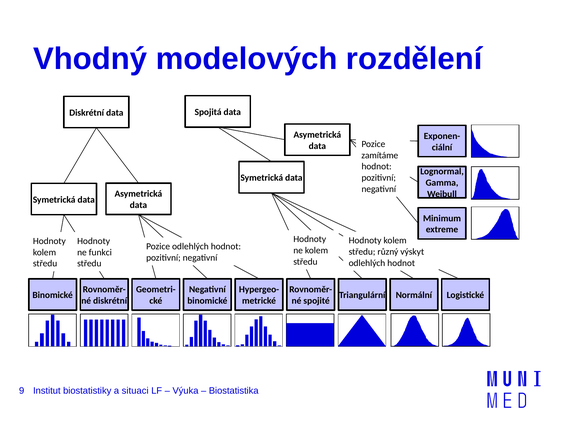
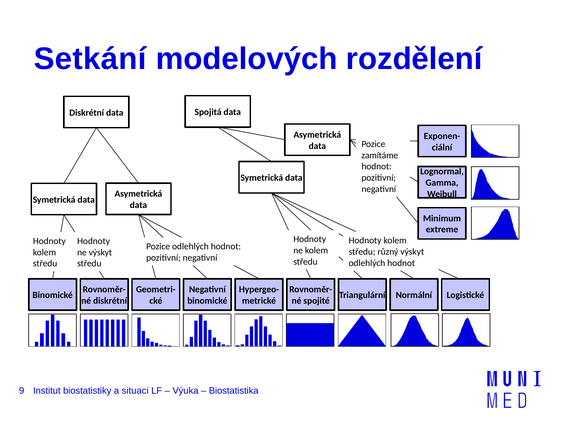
Vhodný: Vhodný -> Setkání
ne funkci: funkci -> výskyt
